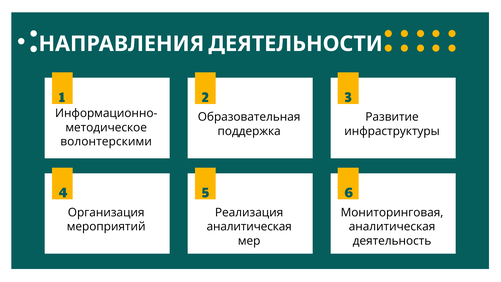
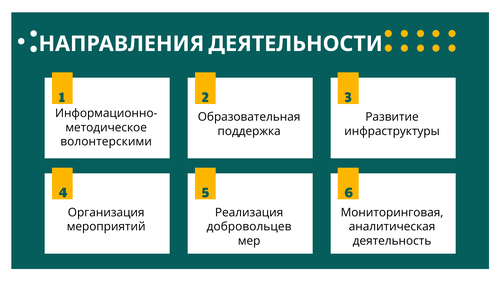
аналитическая at (249, 226): аналитическая -> добровольцев
